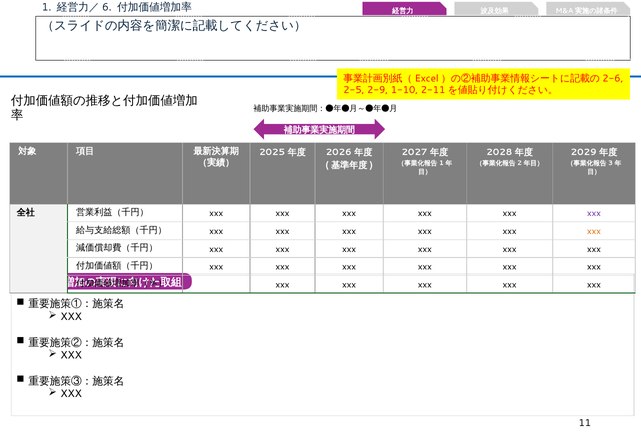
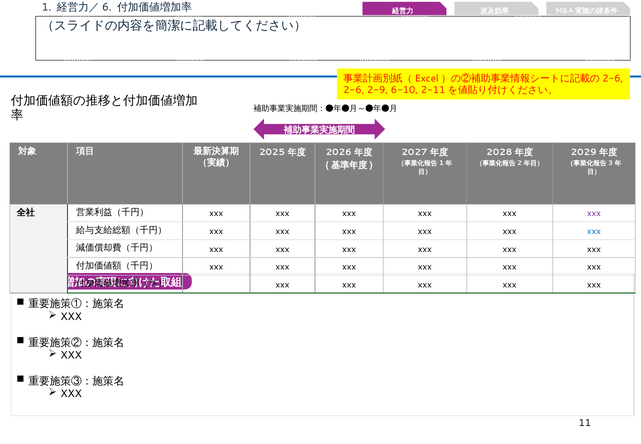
2-5: 2-5 -> 2-6
1-10: 1-10 -> 6-10
xxx at (594, 231) colour: orange -> blue
